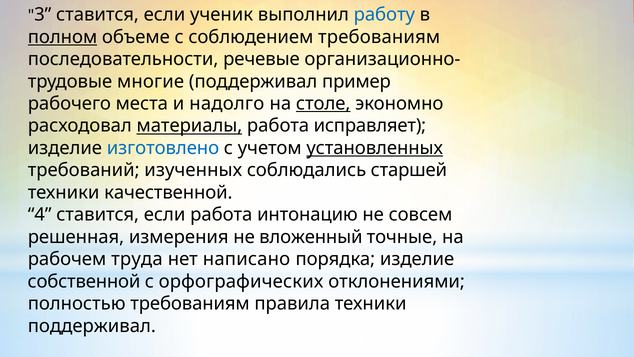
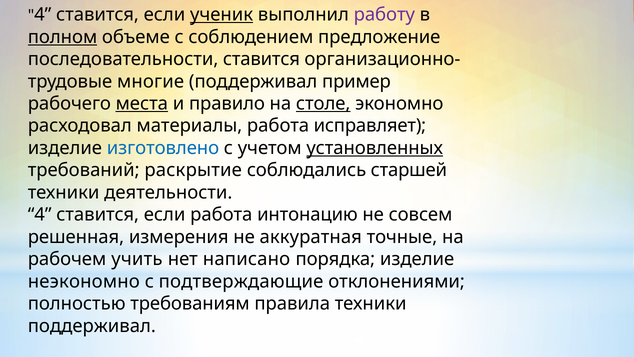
3 at (43, 15): 3 -> 4
ученик underline: none -> present
работу colour: blue -> purple
соблюдением требованиям: требованиям -> предложение
последовательности речевые: речевые -> ставится
места underline: none -> present
надолго: надолго -> правило
материалы underline: present -> none
изученных: изученных -> раскрытие
качественной: качественной -> деятельности
вложенный: вложенный -> аккуратная
труда: труда -> учить
собственной: собственной -> неэкономно
орфографических: орфографических -> подтверждающие
